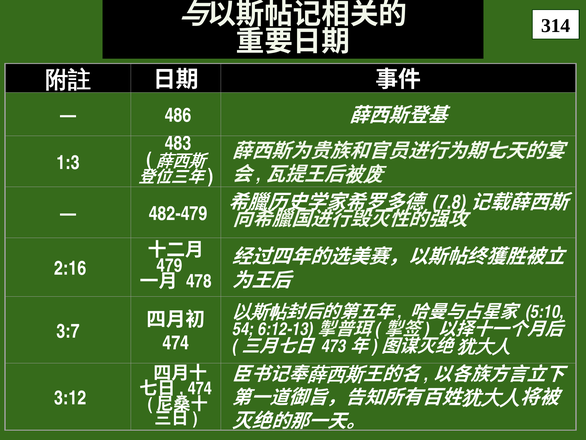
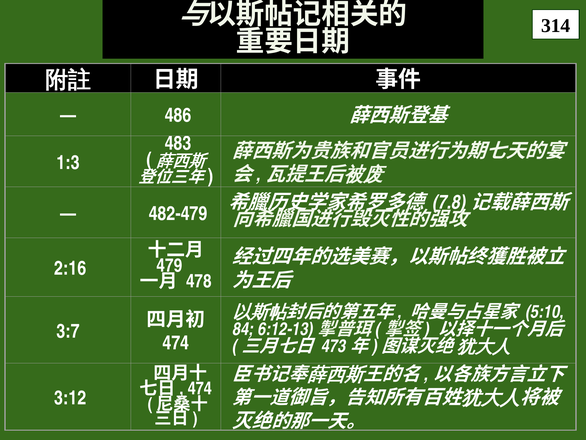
54: 54 -> 84
